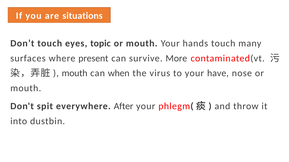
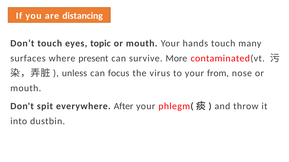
situations: situations -> distancing
mouth at (75, 73): mouth -> unless
when: when -> focus
have: have -> from
